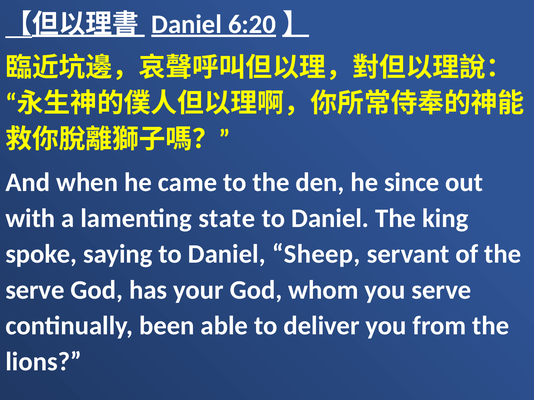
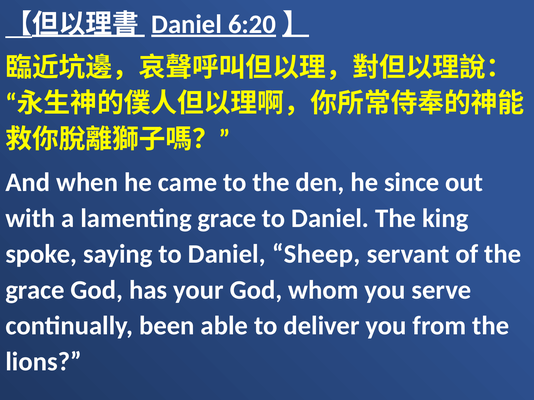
lamenting state: state -> grace
serve at (35, 290): serve -> grace
